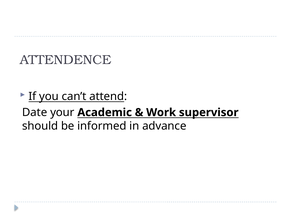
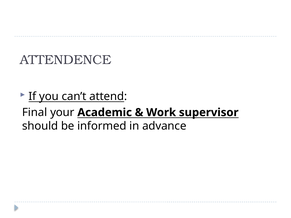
Date: Date -> Final
